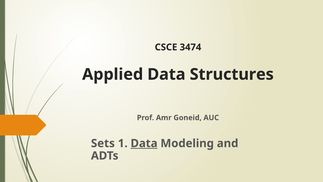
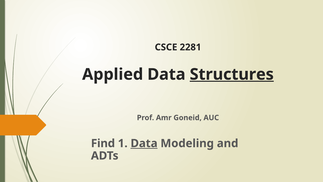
3474: 3474 -> 2281
Structures underline: none -> present
Sets: Sets -> Find
